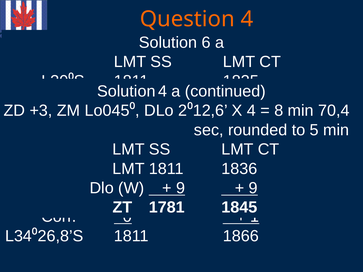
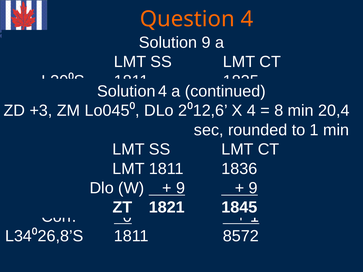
Solution 6: 6 -> 9
70,4: 70,4 -> 20,4
5 at (314, 130): 5 -> 1
1781: 1781 -> 1821
1866: 1866 -> 8572
